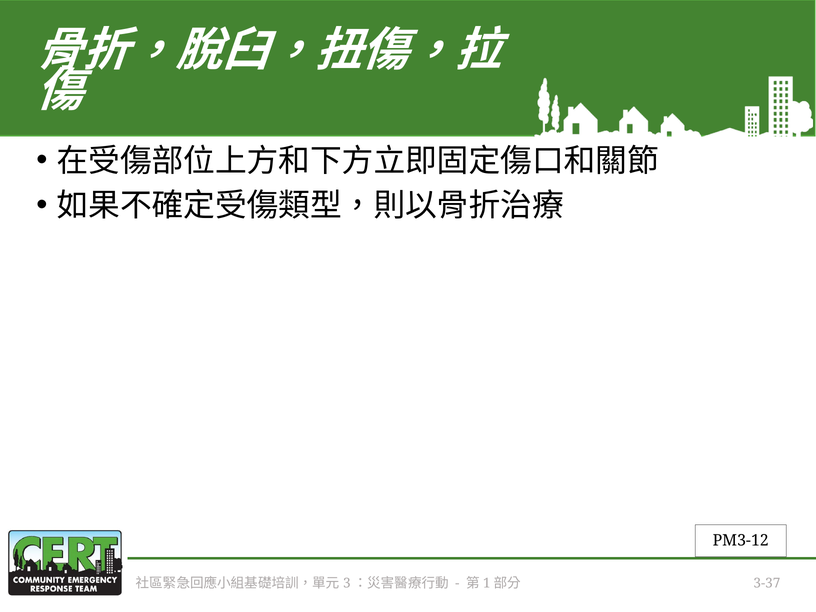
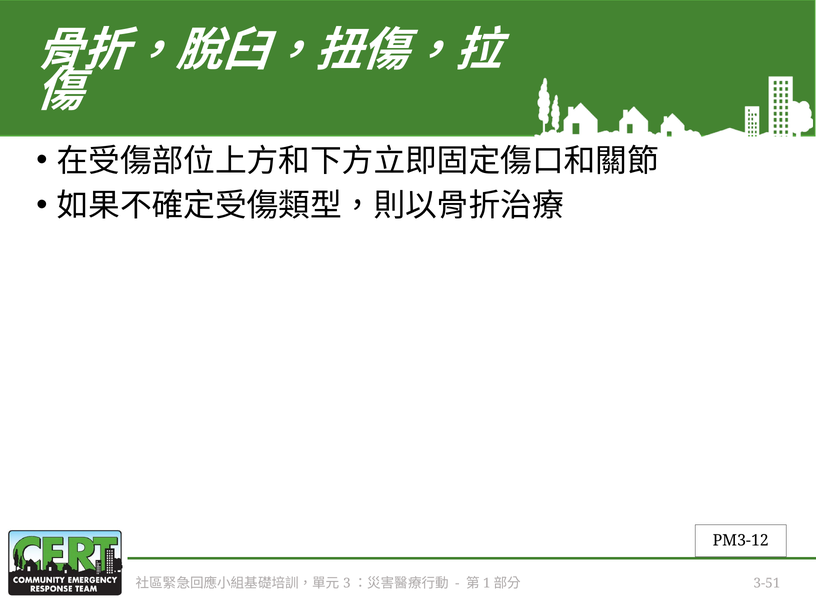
3-37: 3-37 -> 3-51
